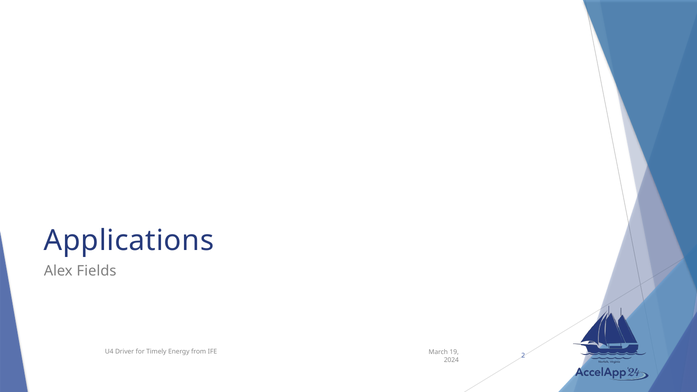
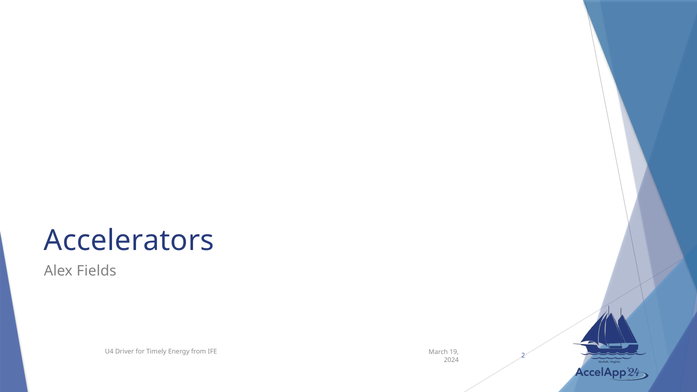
Applications: Applications -> Accelerators
